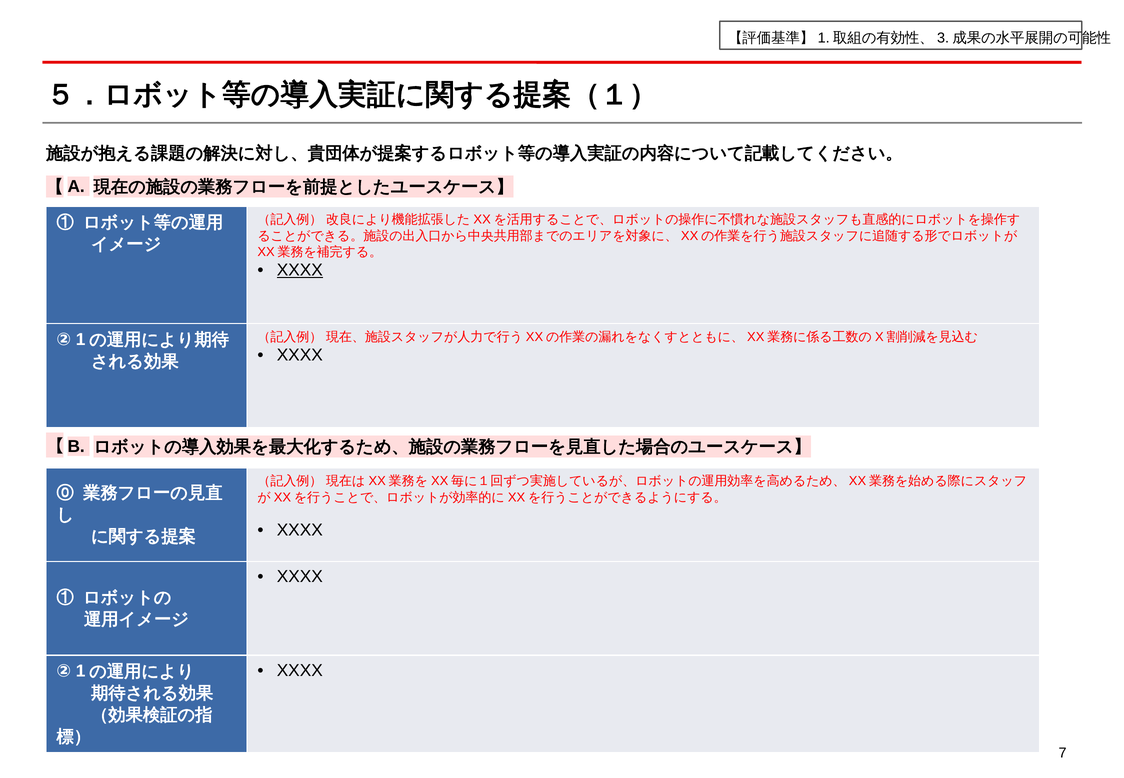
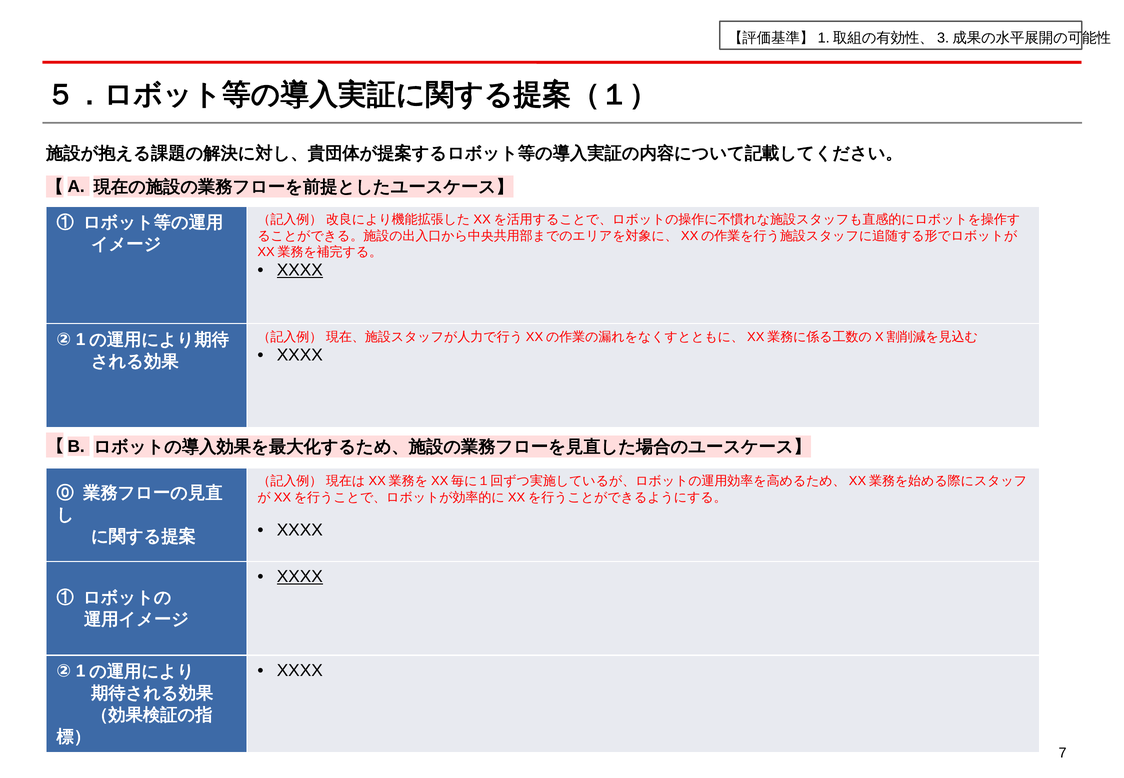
XXXX at (300, 577) underline: none -> present
